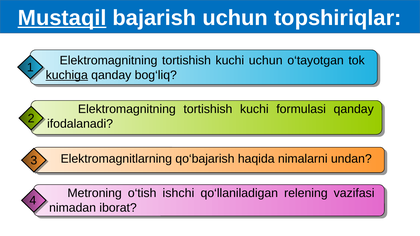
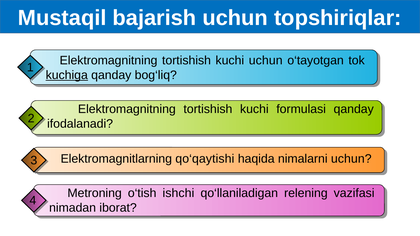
Mustaqil underline: present -> none
qo‘bajarish: qo‘bajarish -> qo‘qaytishi
nimalarni undan: undan -> uchun
